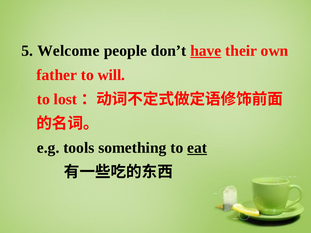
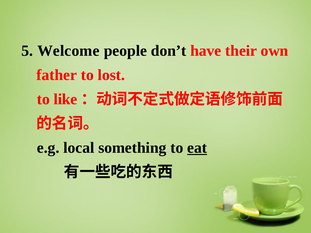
have underline: present -> none
will: will -> lost
lost: lost -> like
tools: tools -> local
